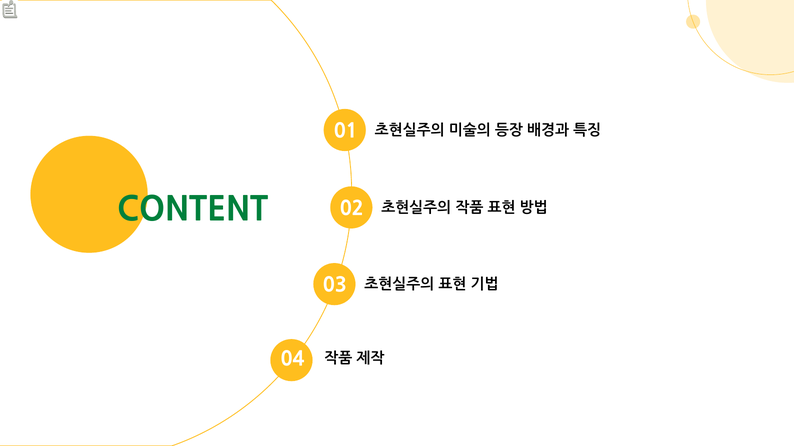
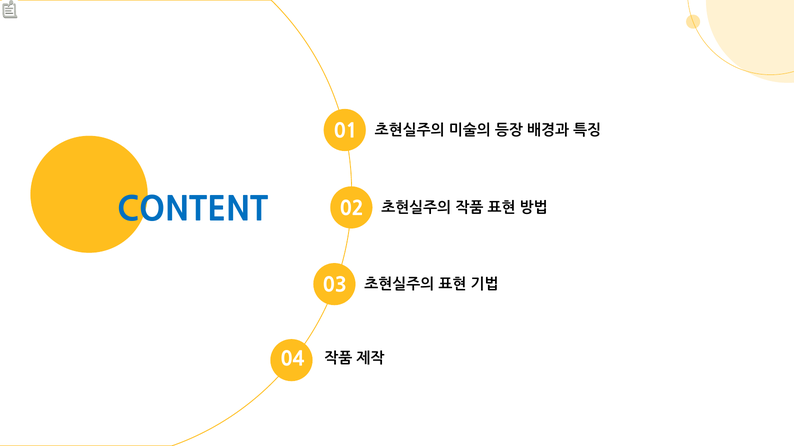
CONTENT colour: green -> blue
